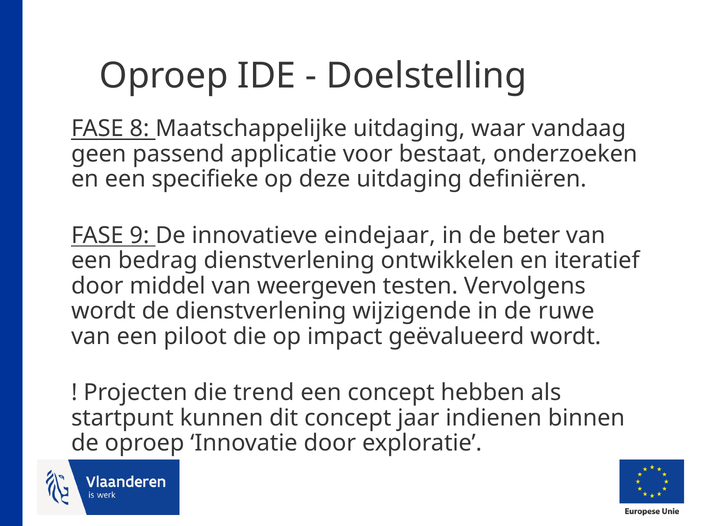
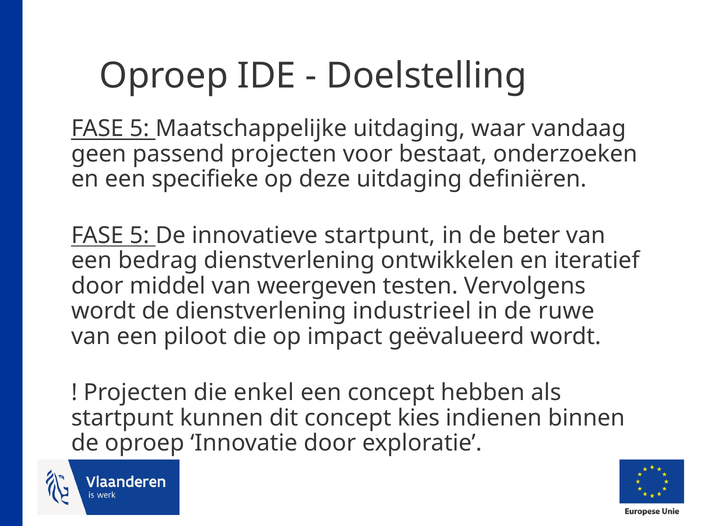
8 at (139, 129): 8 -> 5
passend applicatie: applicatie -> projecten
9 at (139, 236): 9 -> 5
innovatieve eindejaar: eindejaar -> startpunt
wijzigende: wijzigende -> industrieel
trend: trend -> enkel
jaar: jaar -> kies
